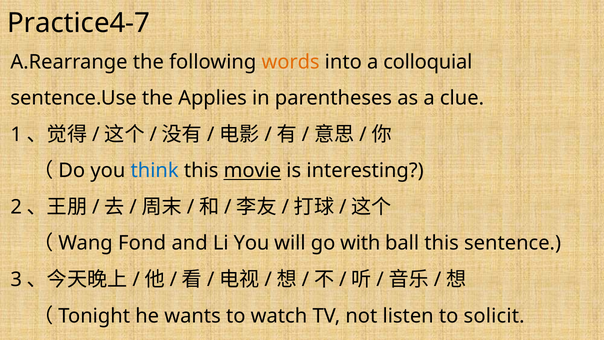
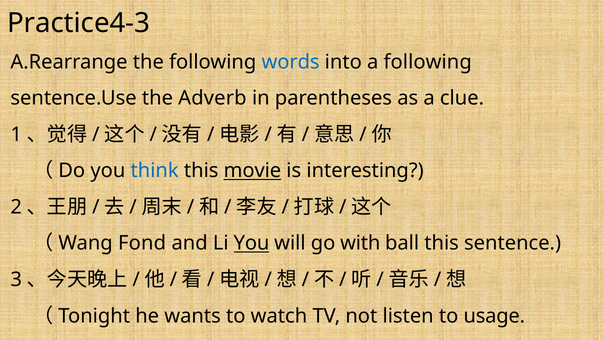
Practice4-7: Practice4-7 -> Practice4-3
words colour: orange -> blue
a colloquial: colloquial -> following
Applies: Applies -> Adverb
You at (252, 243) underline: none -> present
solicit: solicit -> usage
